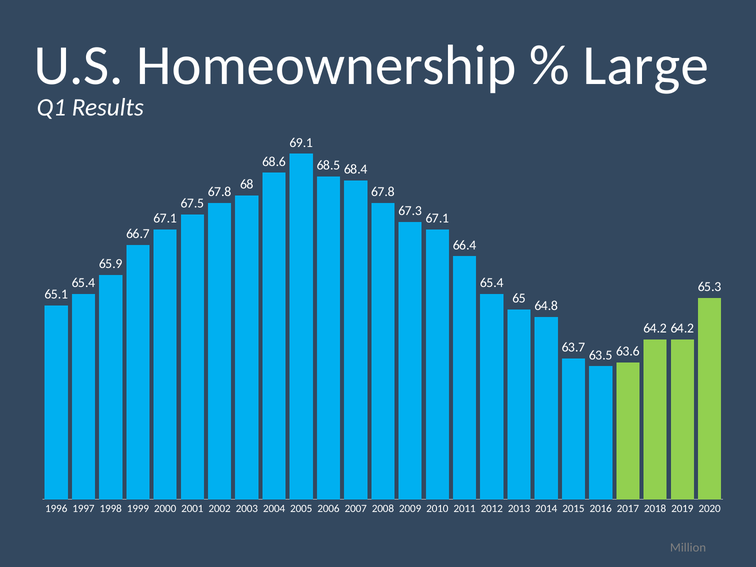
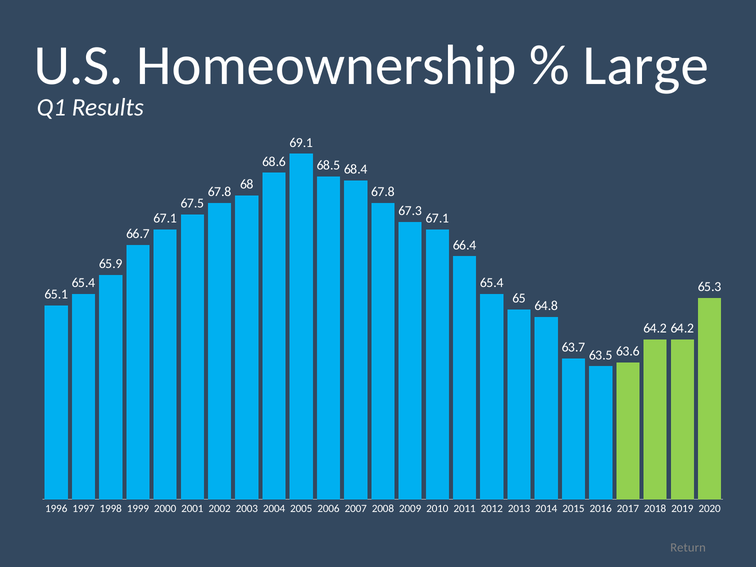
Million: Million -> Return
